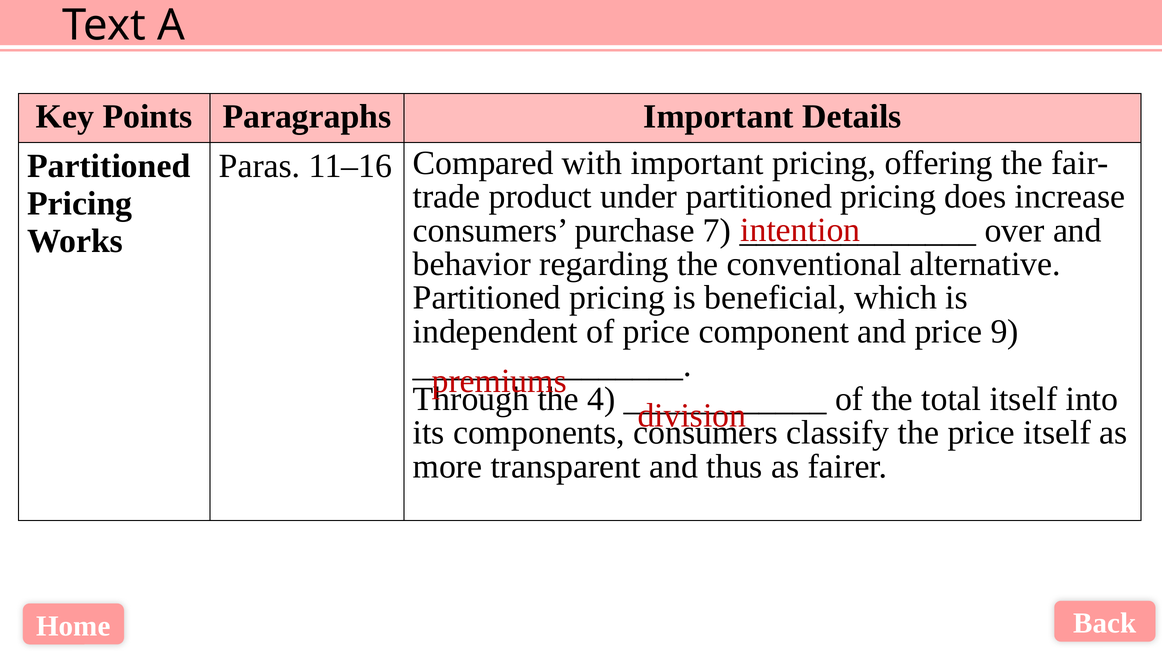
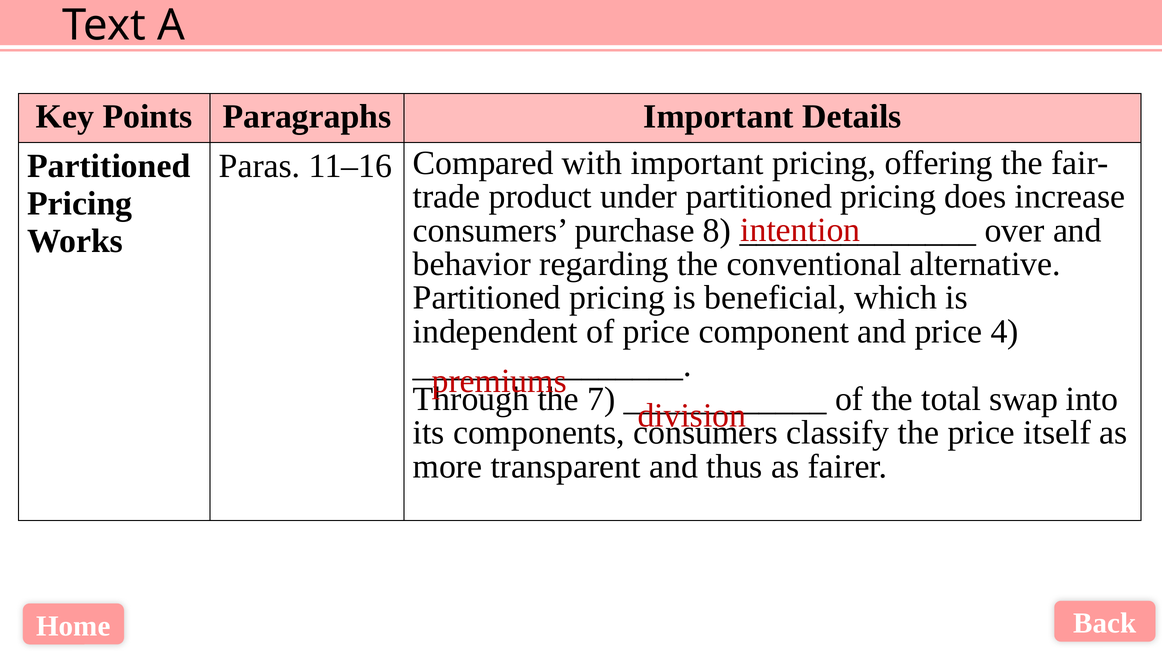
7: 7 -> 8
9: 9 -> 4
4: 4 -> 7
total itself: itself -> swap
